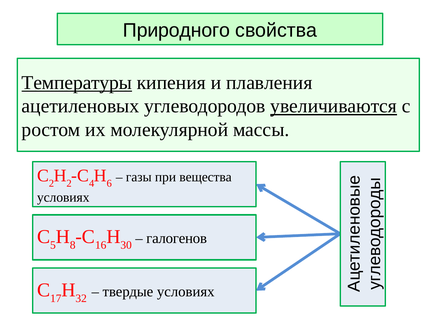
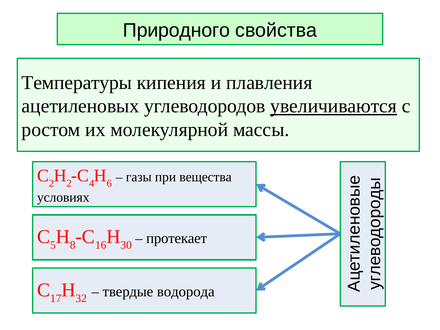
Температуры underline: present -> none
галогенов: галогенов -> протекает
твердые условиях: условиях -> водорода
